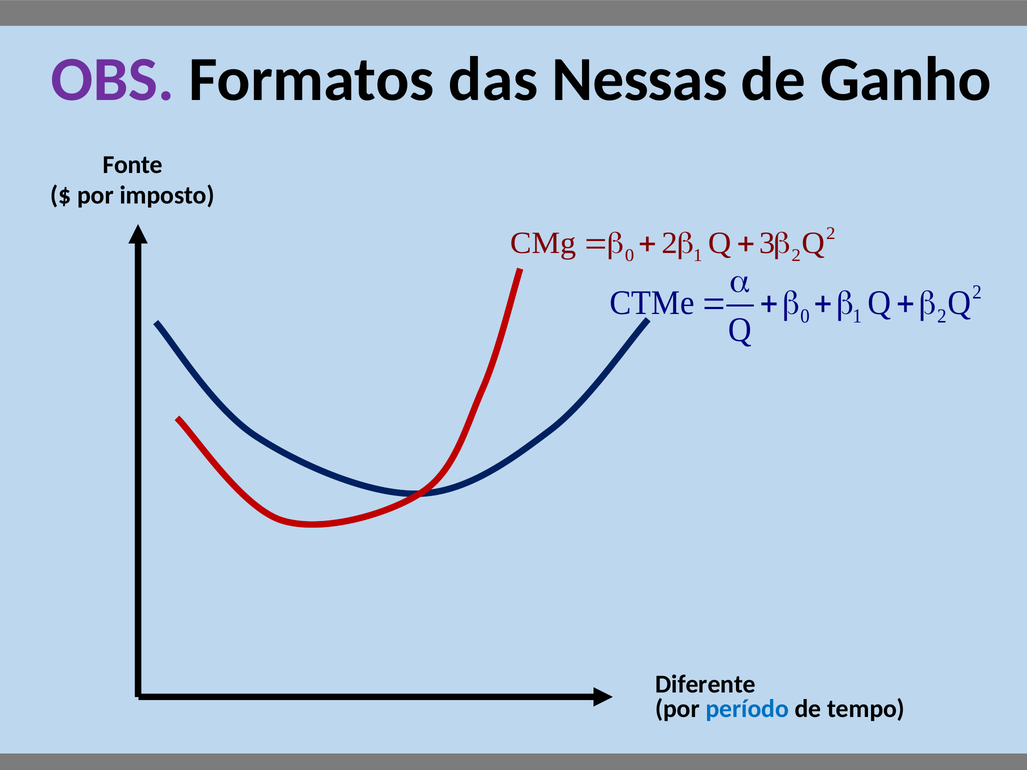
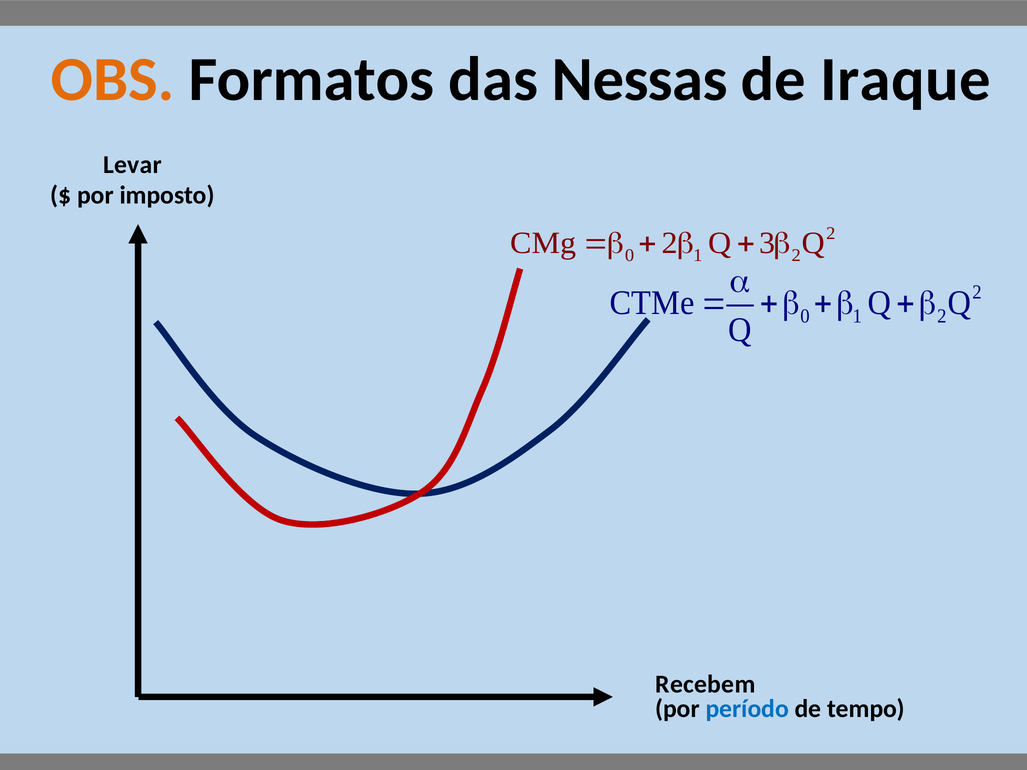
OBS colour: purple -> orange
Ganho: Ganho -> Iraque
Fonte: Fonte -> Levar
Diferente: Diferente -> Recebem
